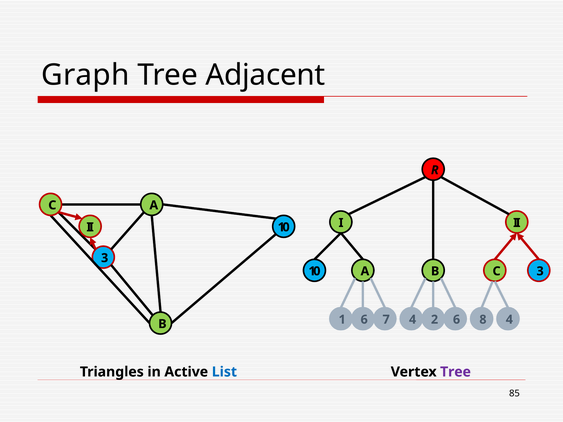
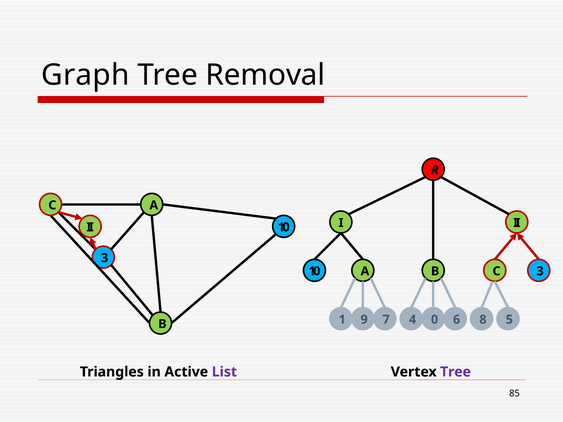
Adjacent: Adjacent -> Removal
1 6: 6 -> 9
2: 2 -> 0
8 4: 4 -> 5
List colour: blue -> purple
